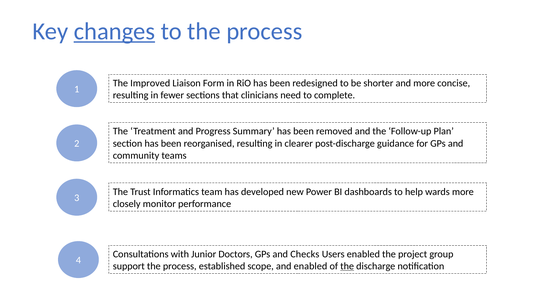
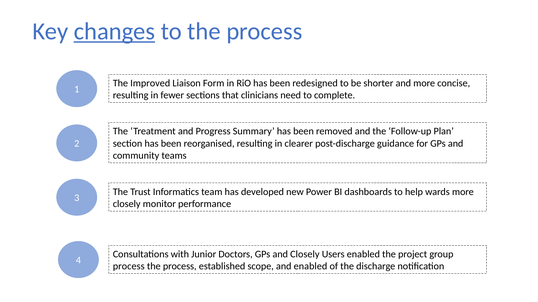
and Checks: Checks -> Closely
support at (129, 267): support -> process
the at (347, 267) underline: present -> none
